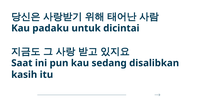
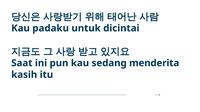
disalibkan: disalibkan -> menderita
